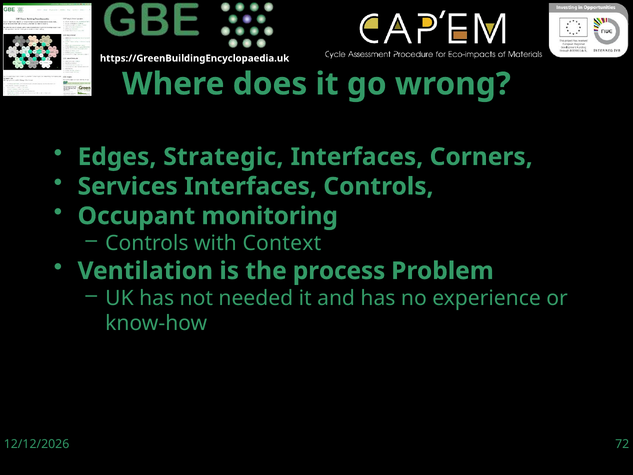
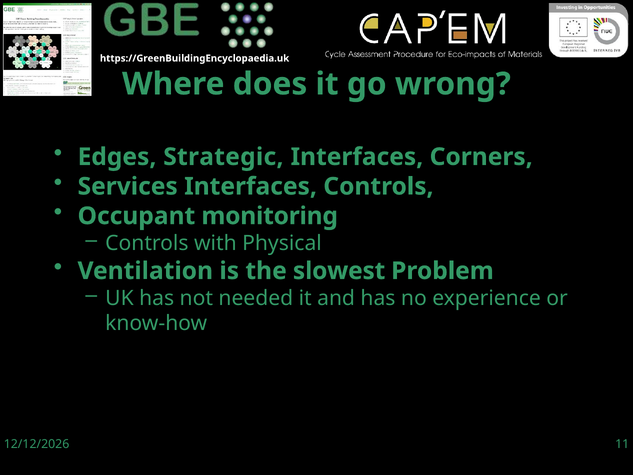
Context: Context -> Physical
process: process -> slowest
72: 72 -> 11
